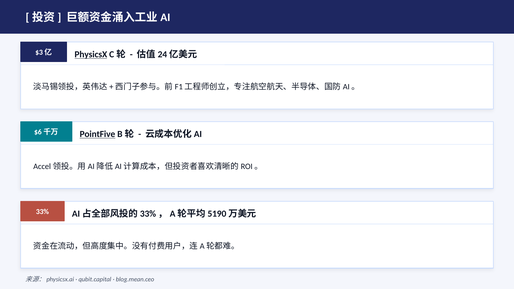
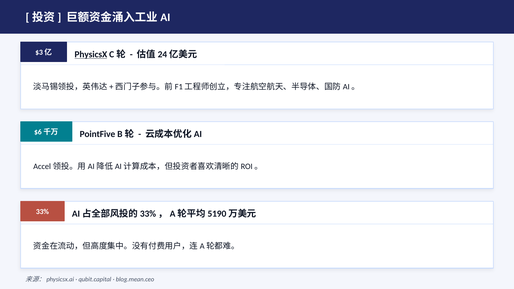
PointFive underline: present -> none
